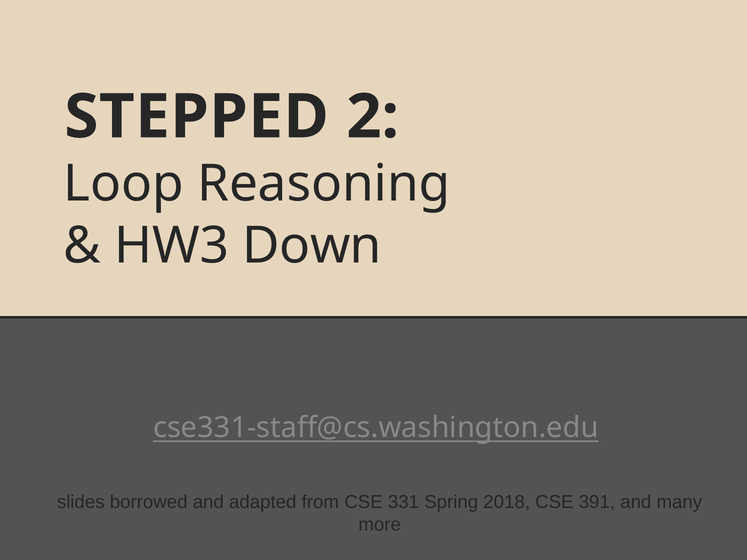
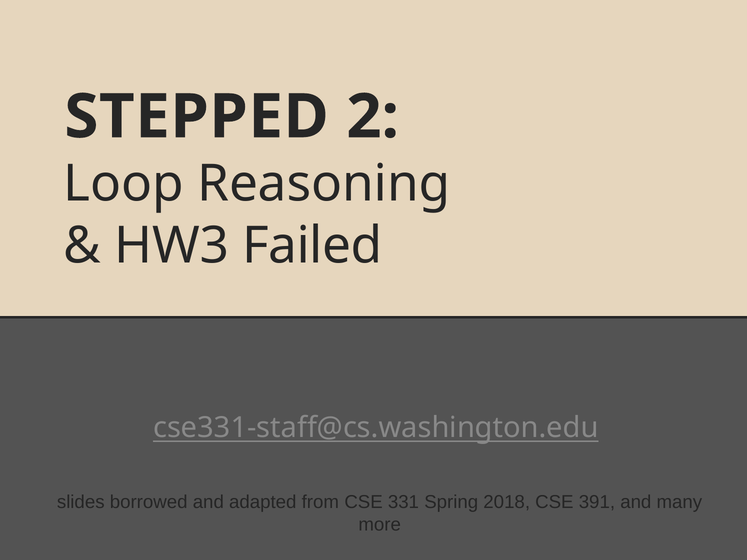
Down: Down -> Failed
